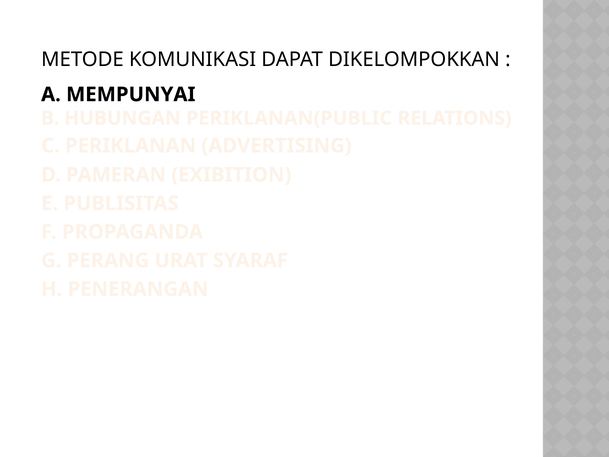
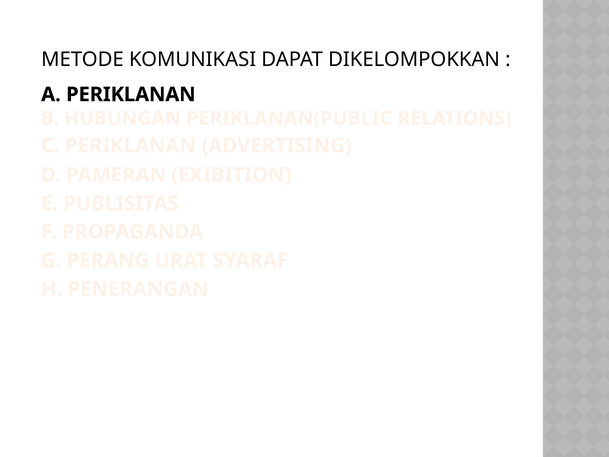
A MEMPUNYAI: MEMPUNYAI -> PERIKLANAN
